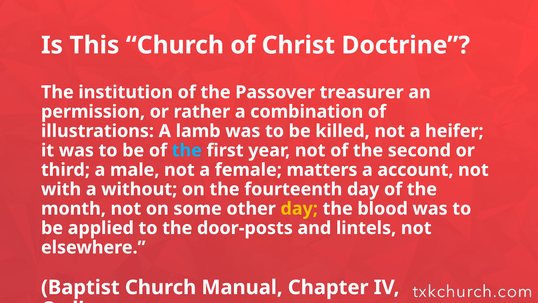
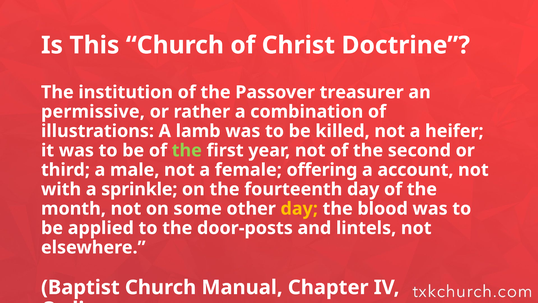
permission: permission -> permissive
the at (187, 150) colour: light blue -> light green
matters: matters -> offering
without: without -> sprinkle
